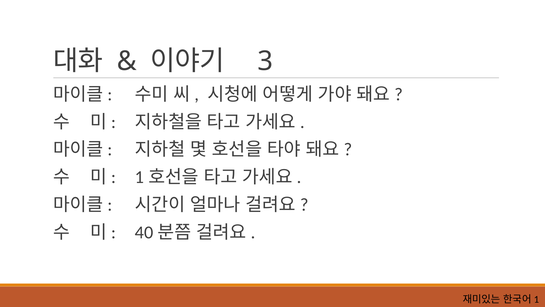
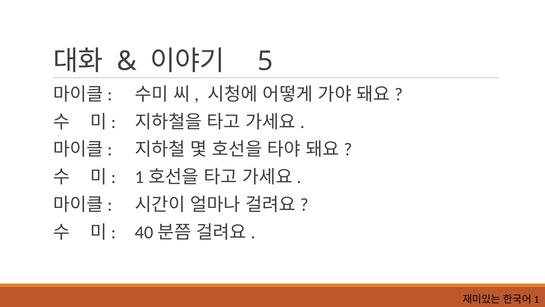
3: 3 -> 5
